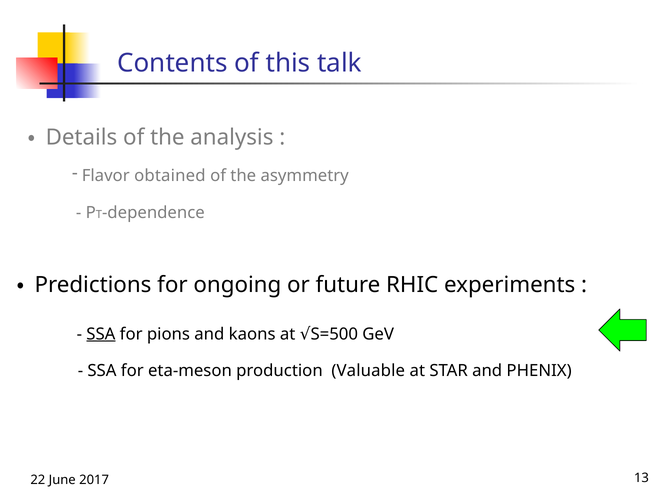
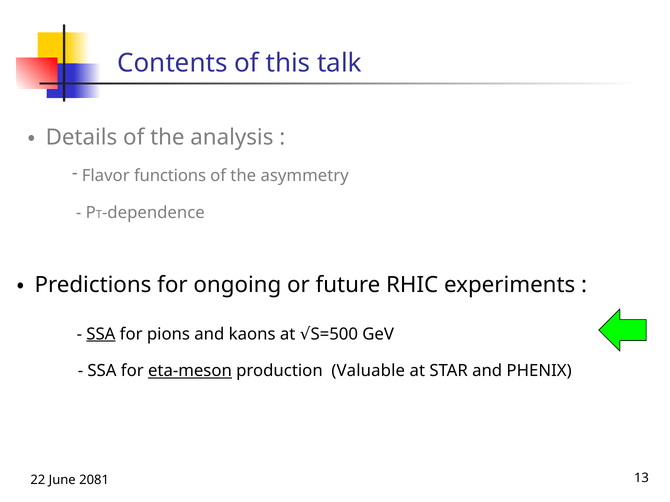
obtained: obtained -> functions
eta-meson underline: none -> present
2017: 2017 -> 2081
